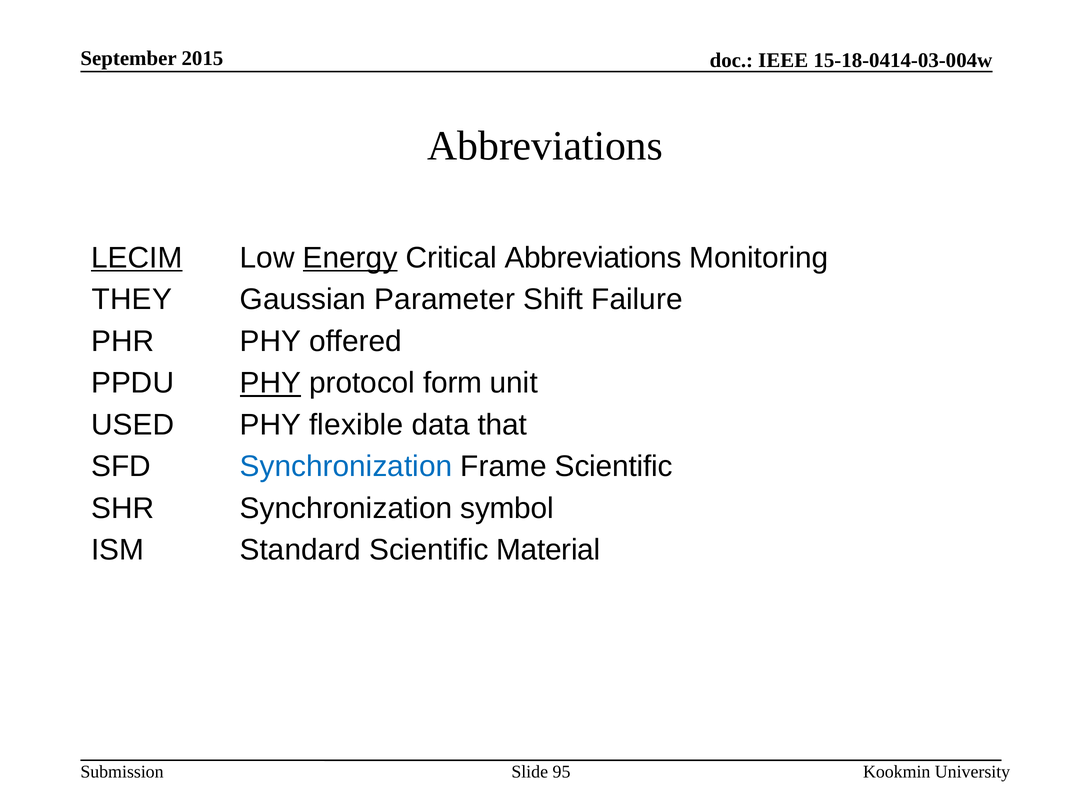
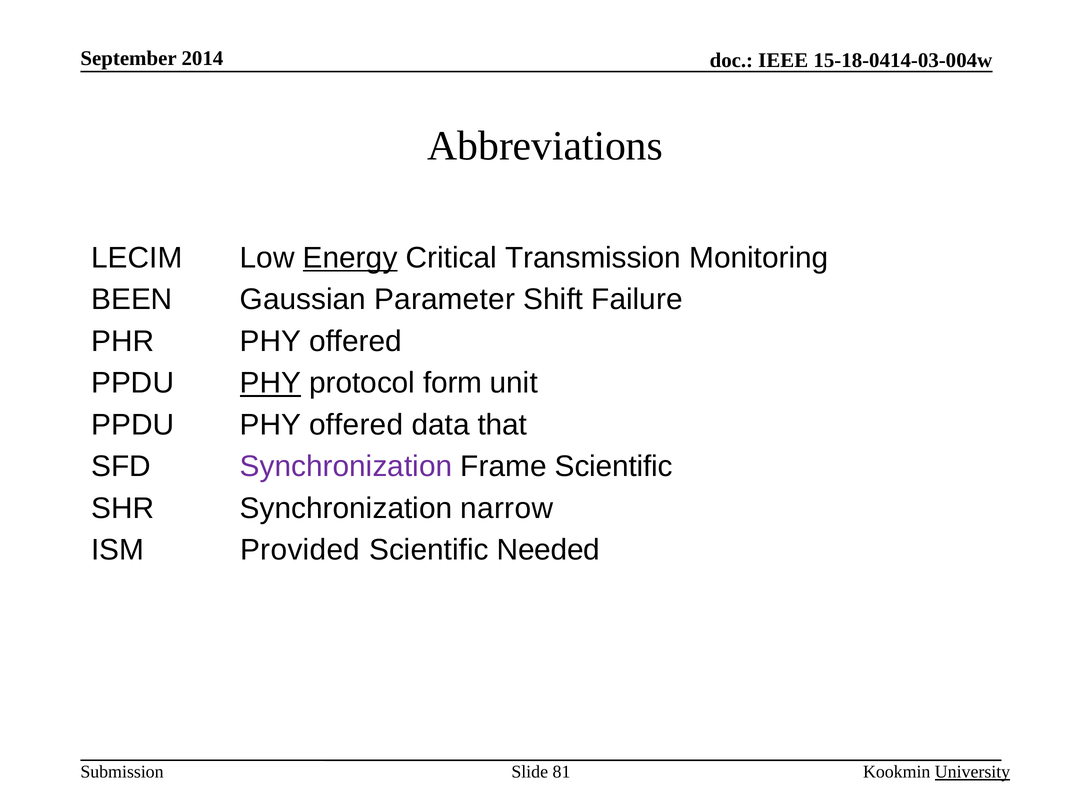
2015: 2015 -> 2014
LECIM underline: present -> none
Critical Abbreviations: Abbreviations -> Transmission
THEY: THEY -> BEEN
USED at (133, 425): USED -> PPDU
flexible at (356, 425): flexible -> offered
Synchronization at (346, 467) colour: blue -> purple
symbol: symbol -> narrow
Standard: Standard -> Provided
Material: Material -> Needed
95: 95 -> 81
University underline: none -> present
